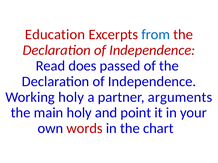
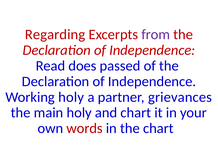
Education: Education -> Regarding
from colour: blue -> purple
arguments: arguments -> grievances
and point: point -> chart
